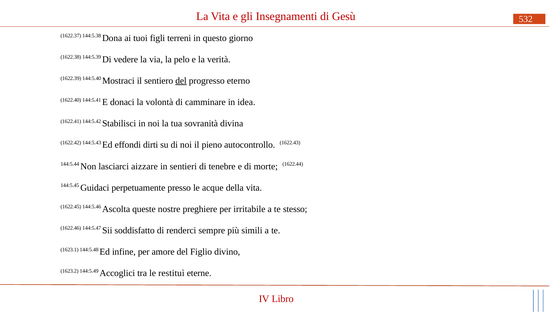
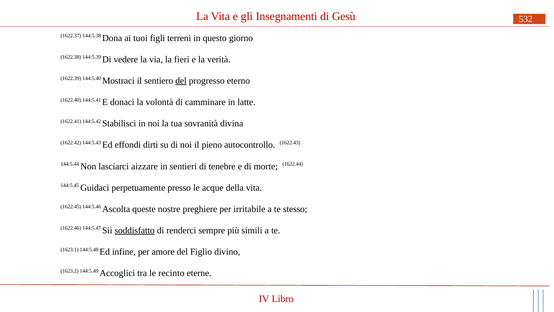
pelo: pelo -> fieri
idea: idea -> latte
soddisfatto underline: none -> present
restituì: restituì -> recinto
